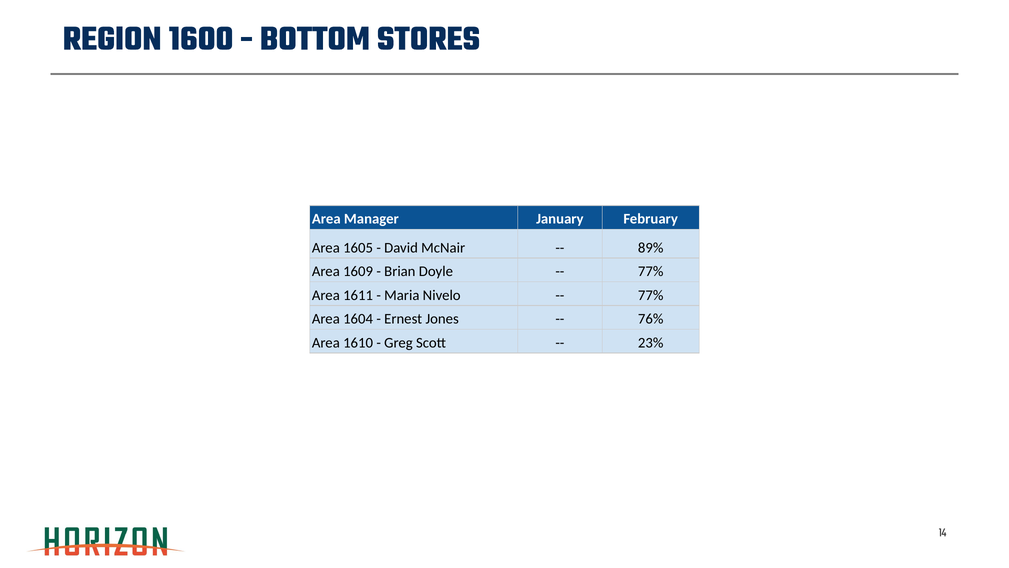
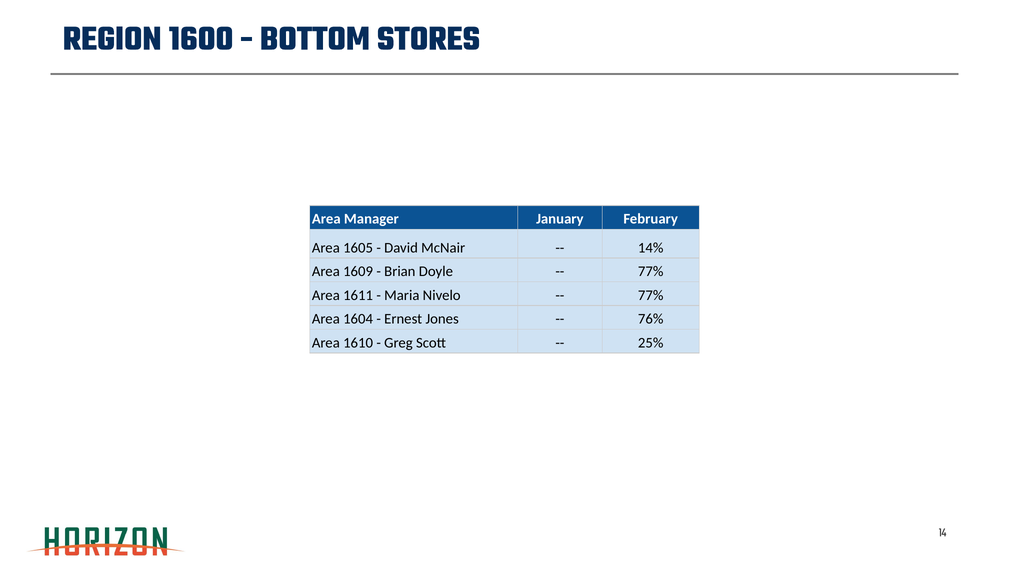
89%: 89% -> 14%
23%: 23% -> 25%
